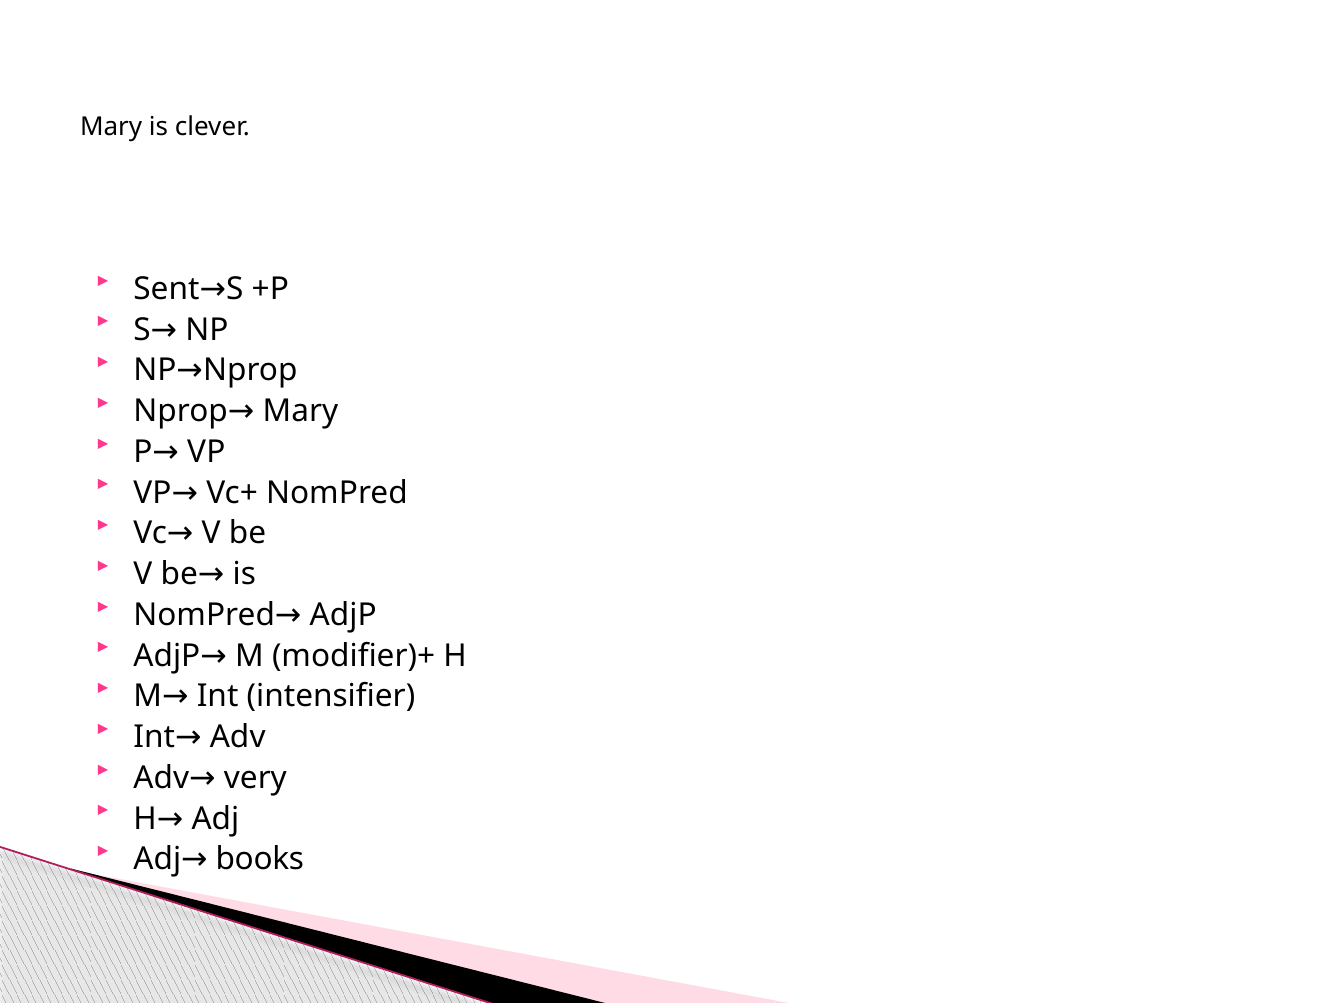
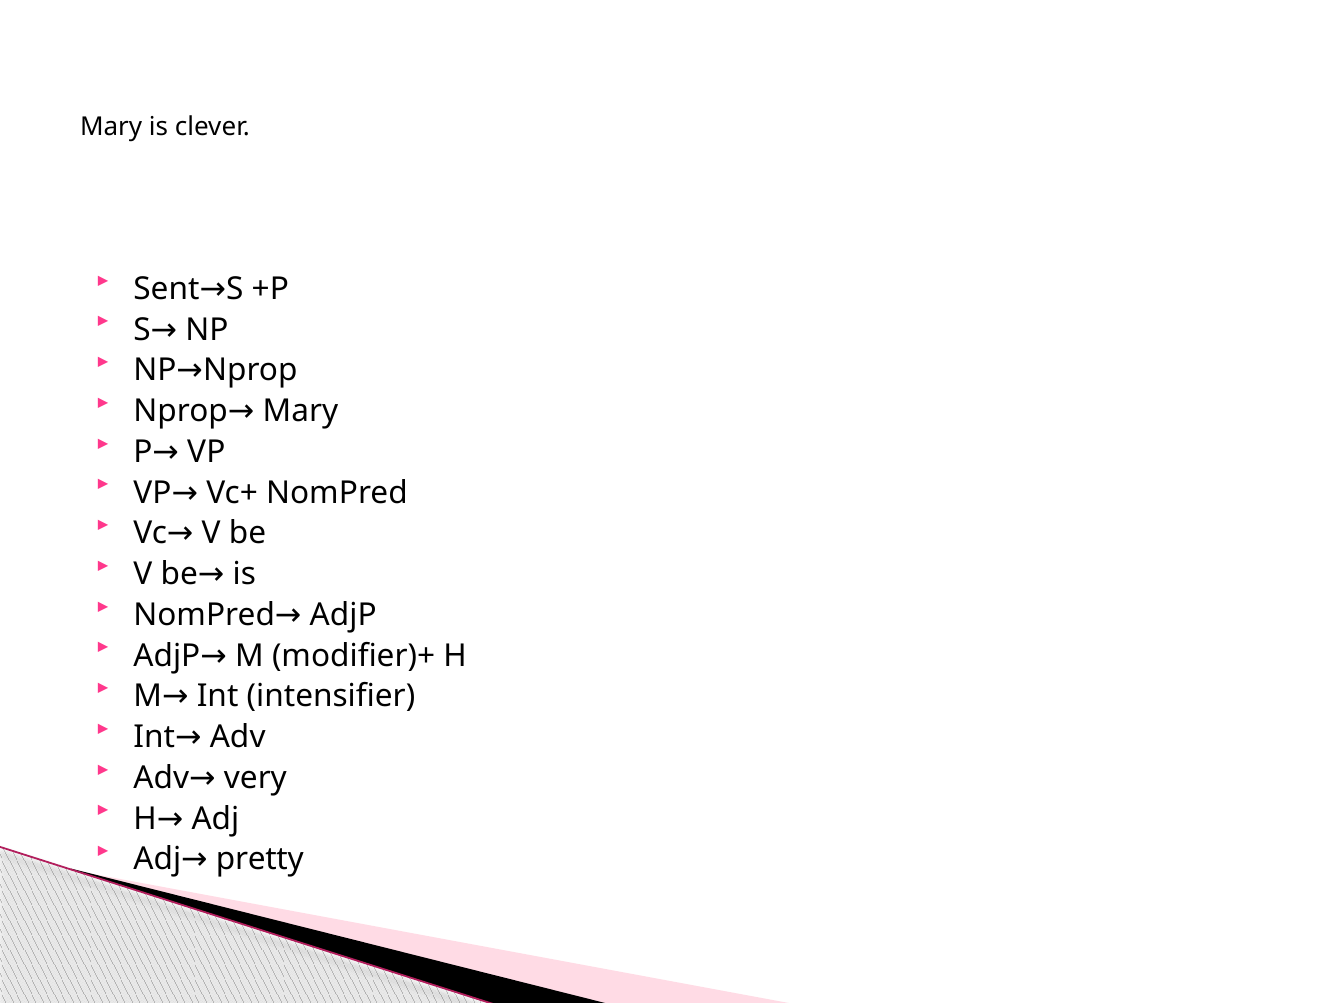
books: books -> pretty
